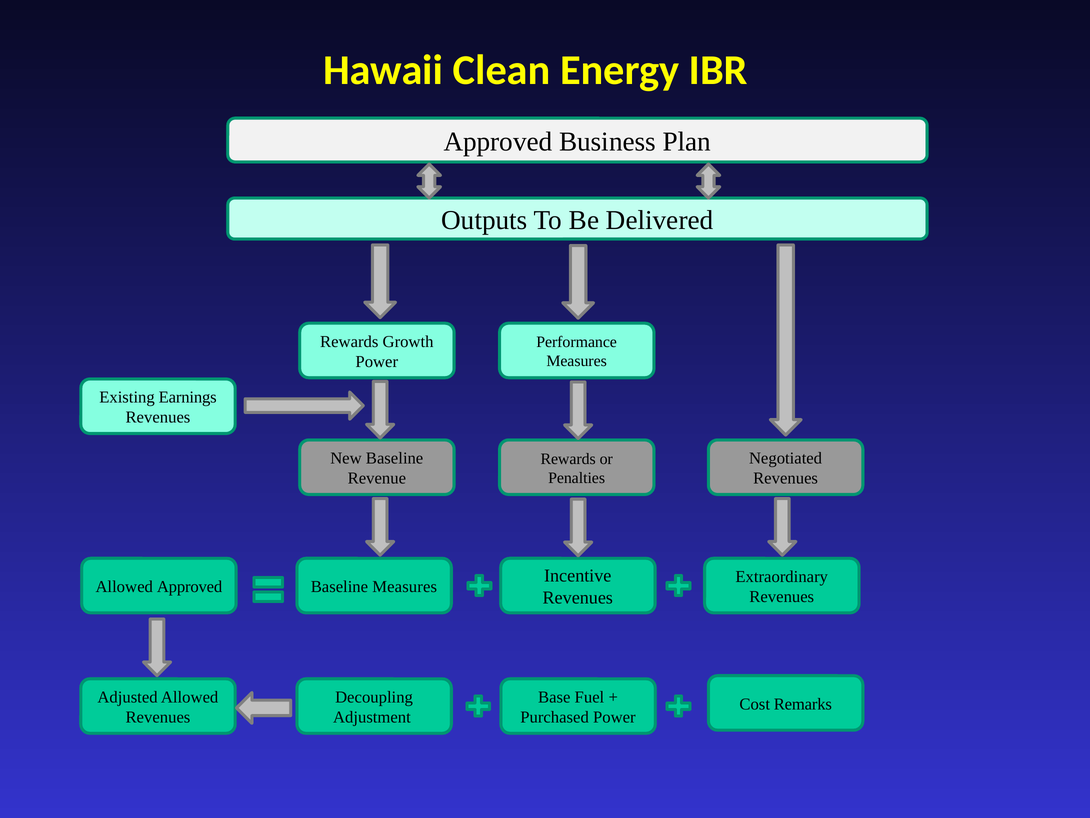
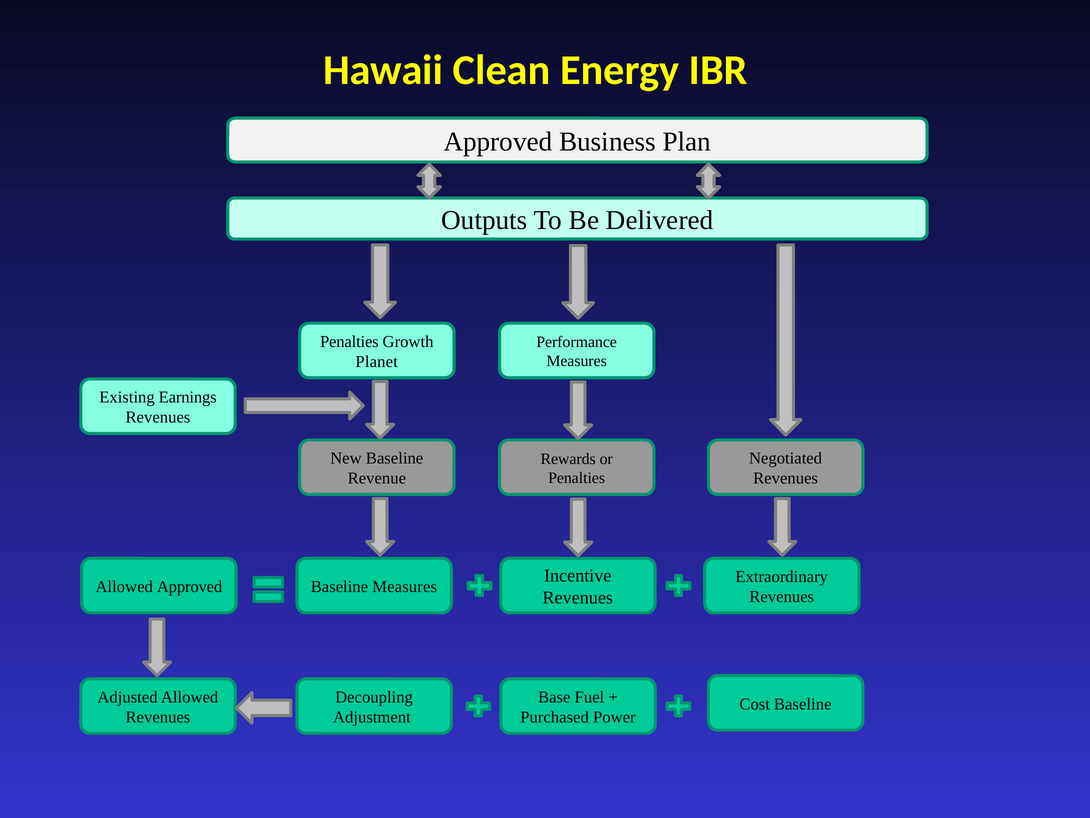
Rewards at (349, 341): Rewards -> Penalties
Power at (377, 361): Power -> Planet
Cost Remarks: Remarks -> Baseline
